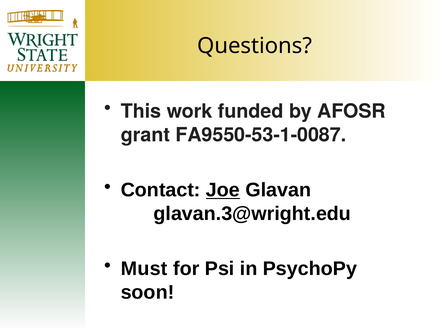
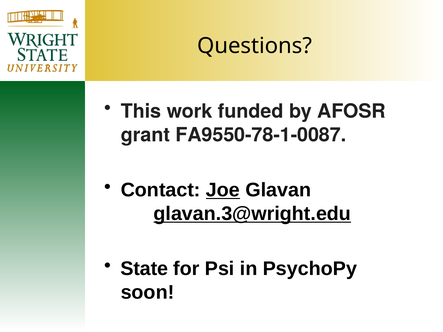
FA9550-53-1-0087: FA9550-53-1-0087 -> FA9550-78-1-0087
glavan.3@wright.edu underline: none -> present
Must: Must -> State
